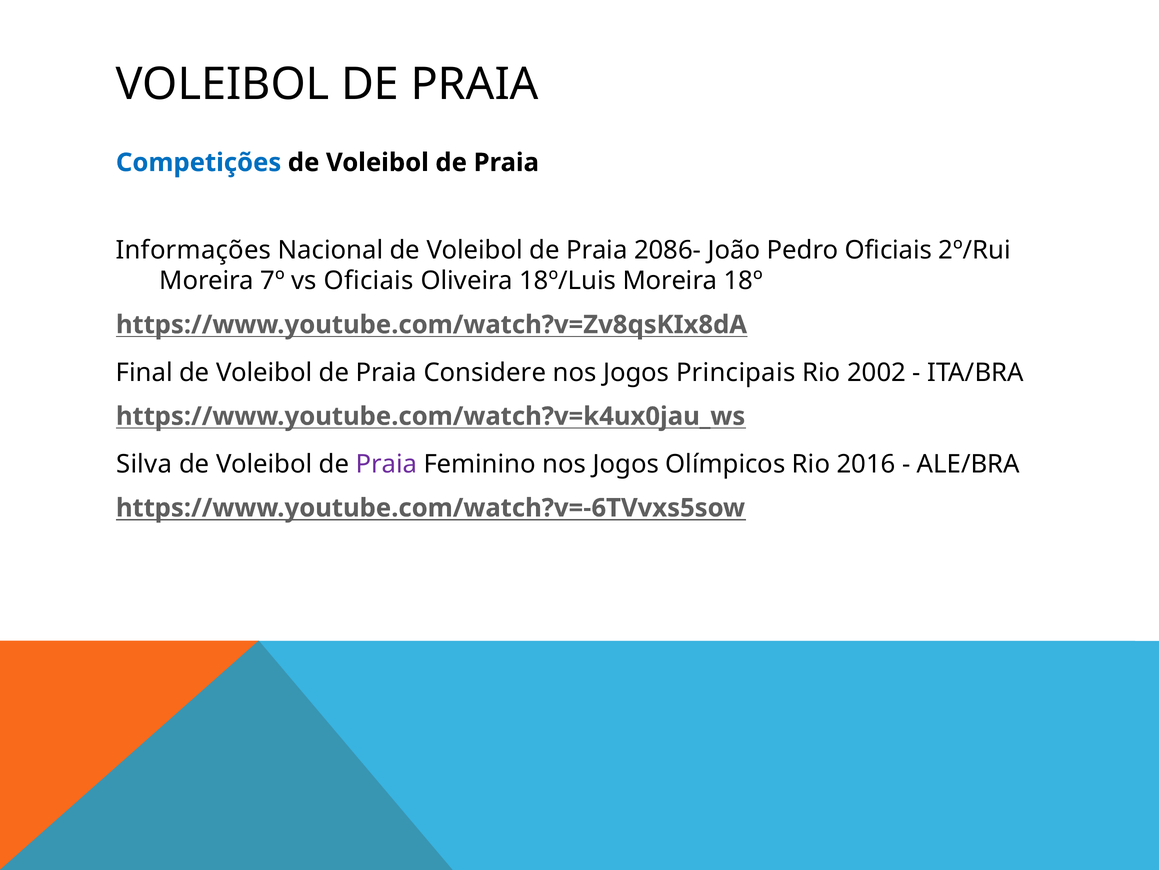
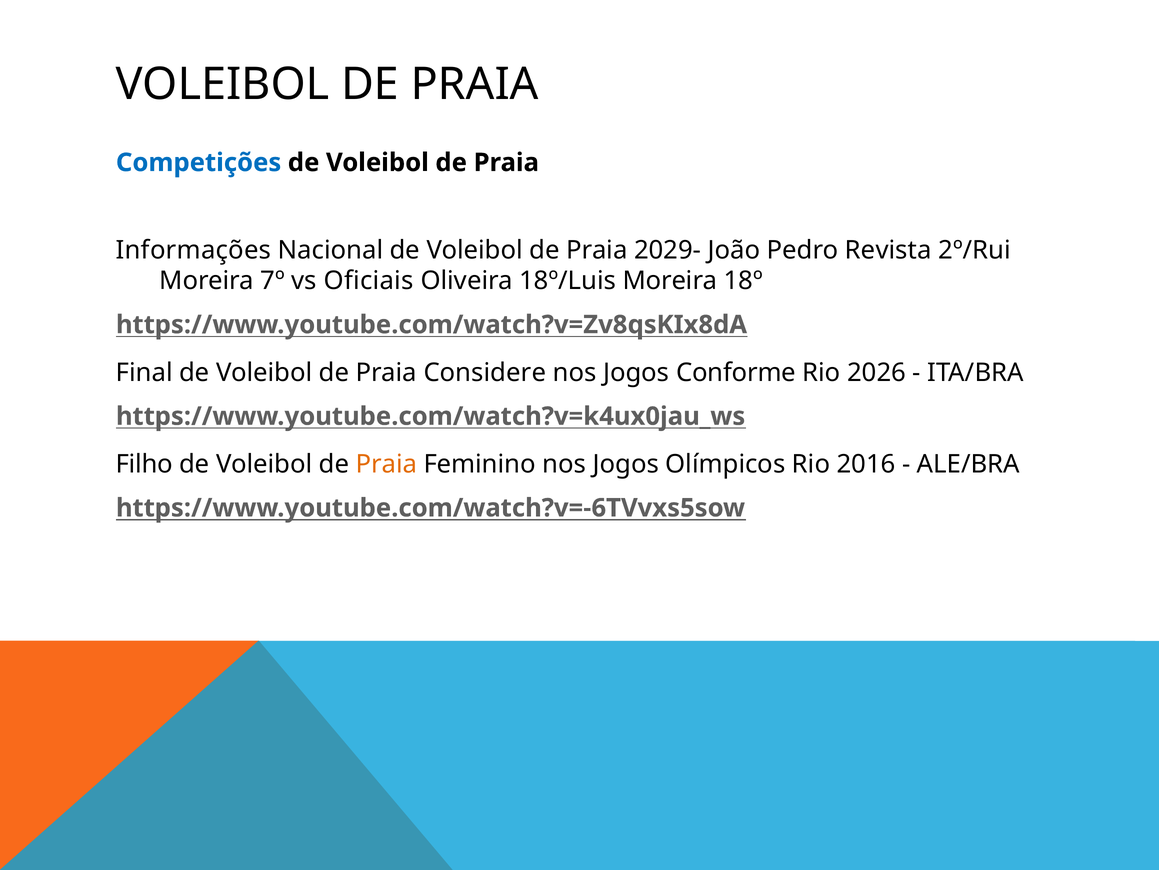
2086-: 2086- -> 2029-
Pedro Oficiais: Oficiais -> Revista
Principais: Principais -> Conforme
2002: 2002 -> 2026
Silva: Silva -> Filho
Praia at (386, 464) colour: purple -> orange
